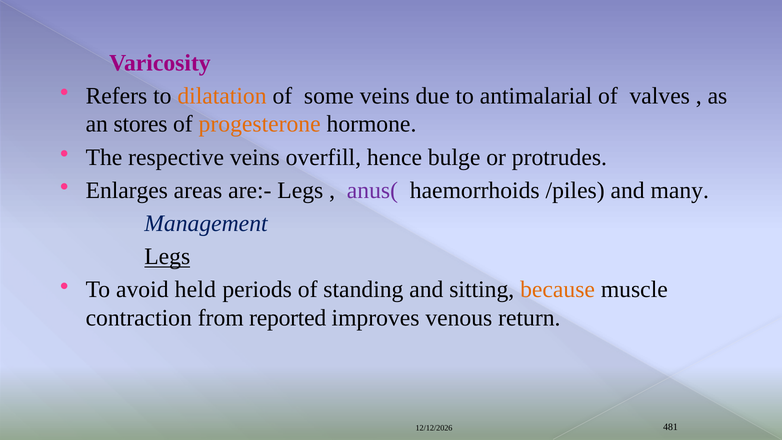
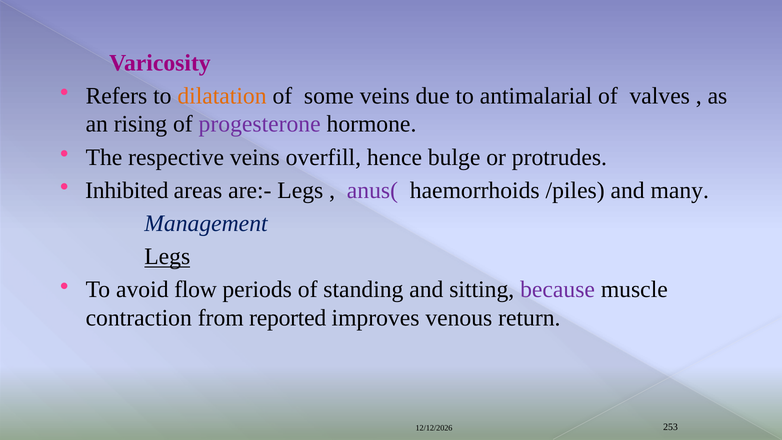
stores: stores -> rising
progesterone colour: orange -> purple
Enlarges: Enlarges -> Inhibited
held: held -> flow
because colour: orange -> purple
481: 481 -> 253
